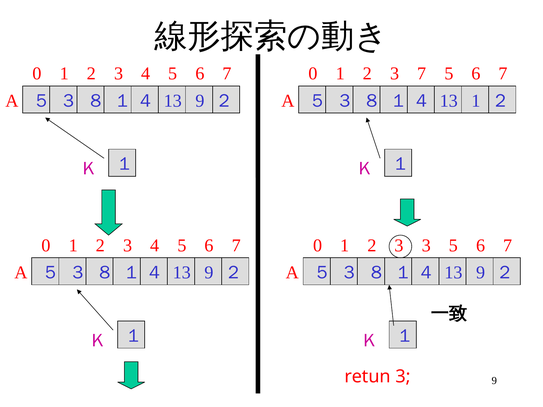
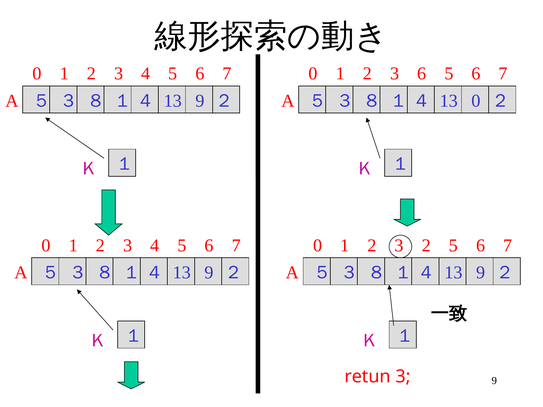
3 7: 7 -> 6
13 1: 1 -> 0
3 3: 3 -> 2
